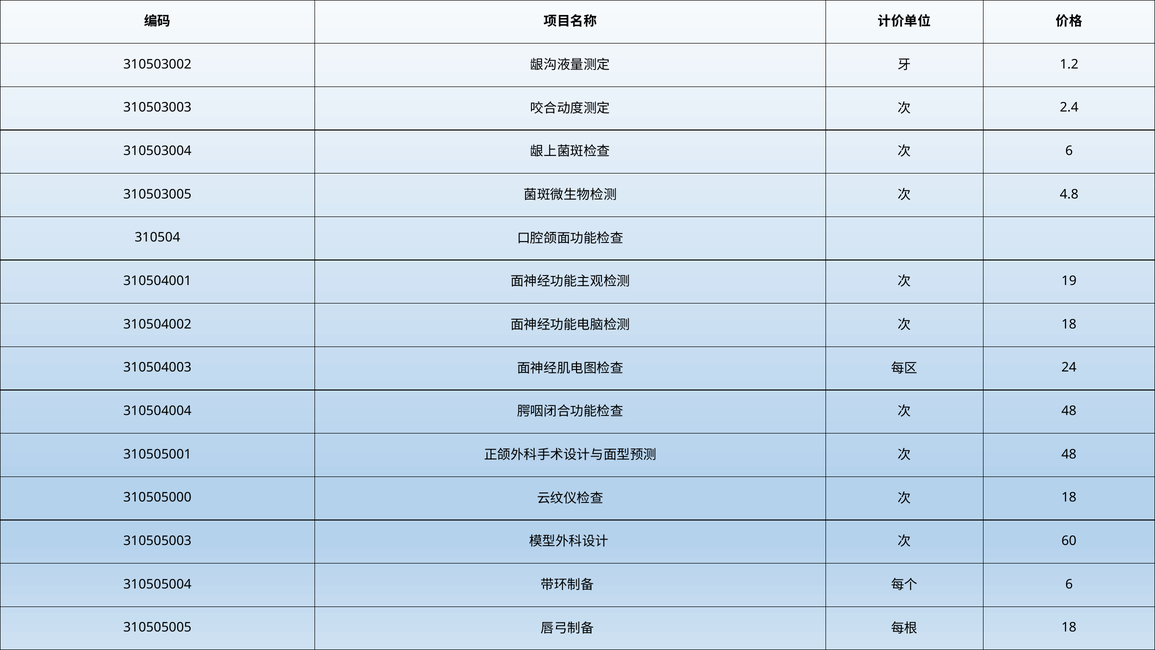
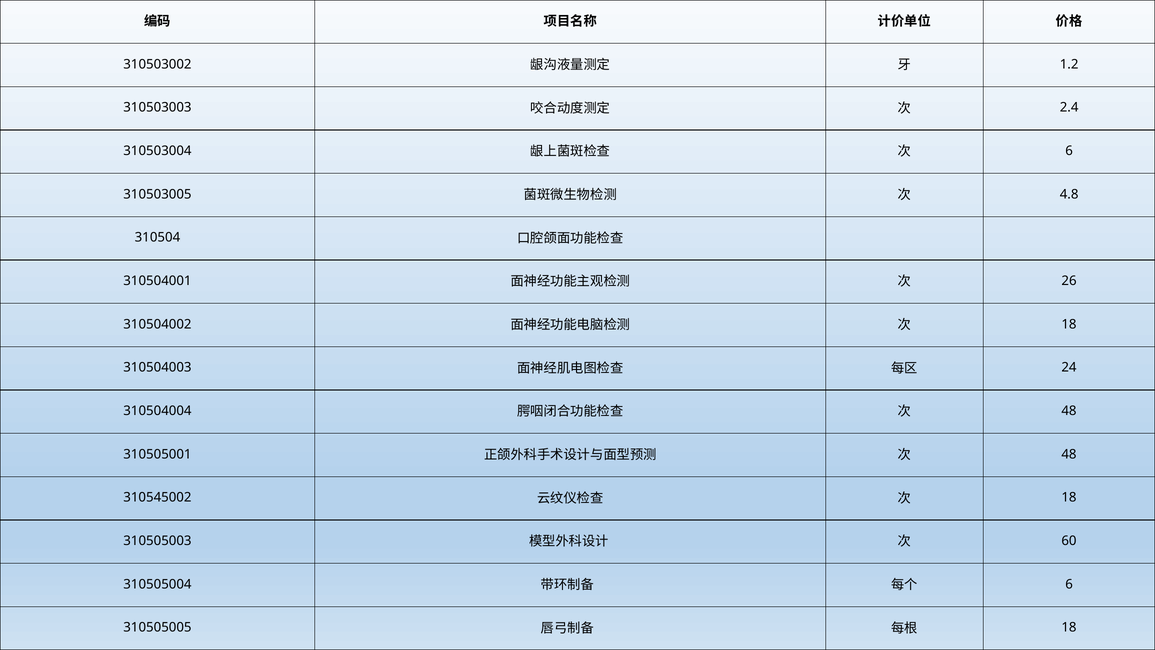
19: 19 -> 26
310505000: 310505000 -> 310545002
